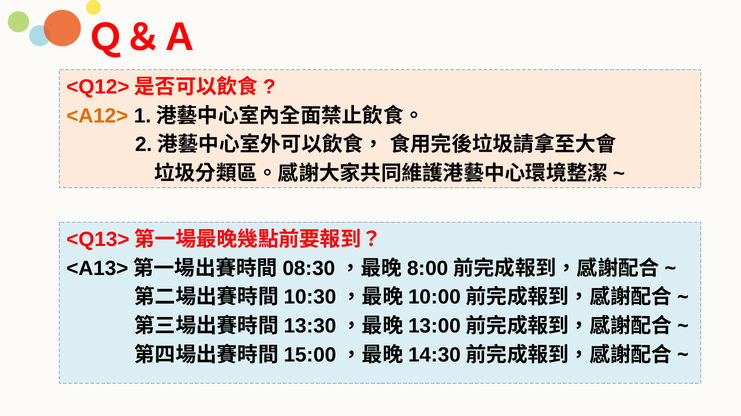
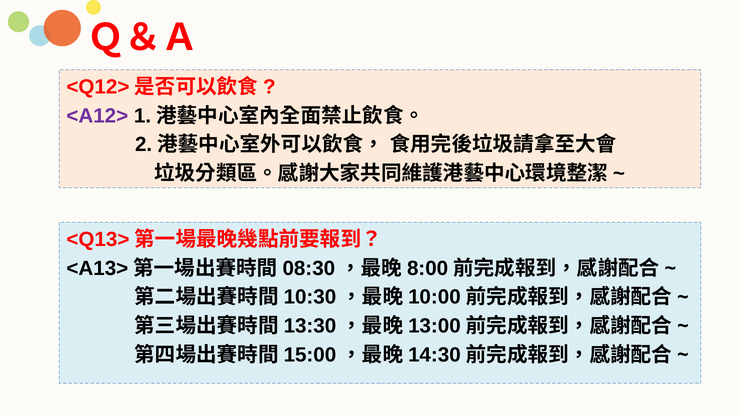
<A12> colour: orange -> purple
